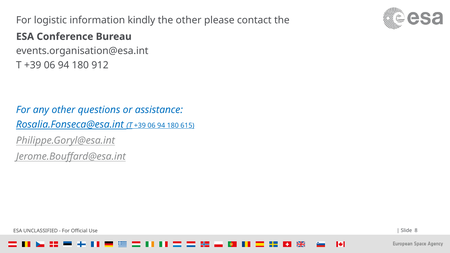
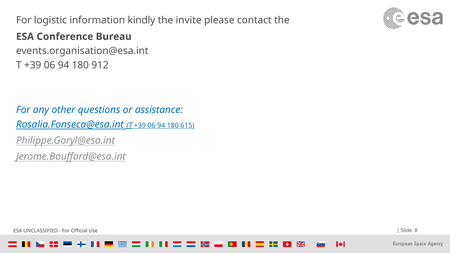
the other: other -> invite
